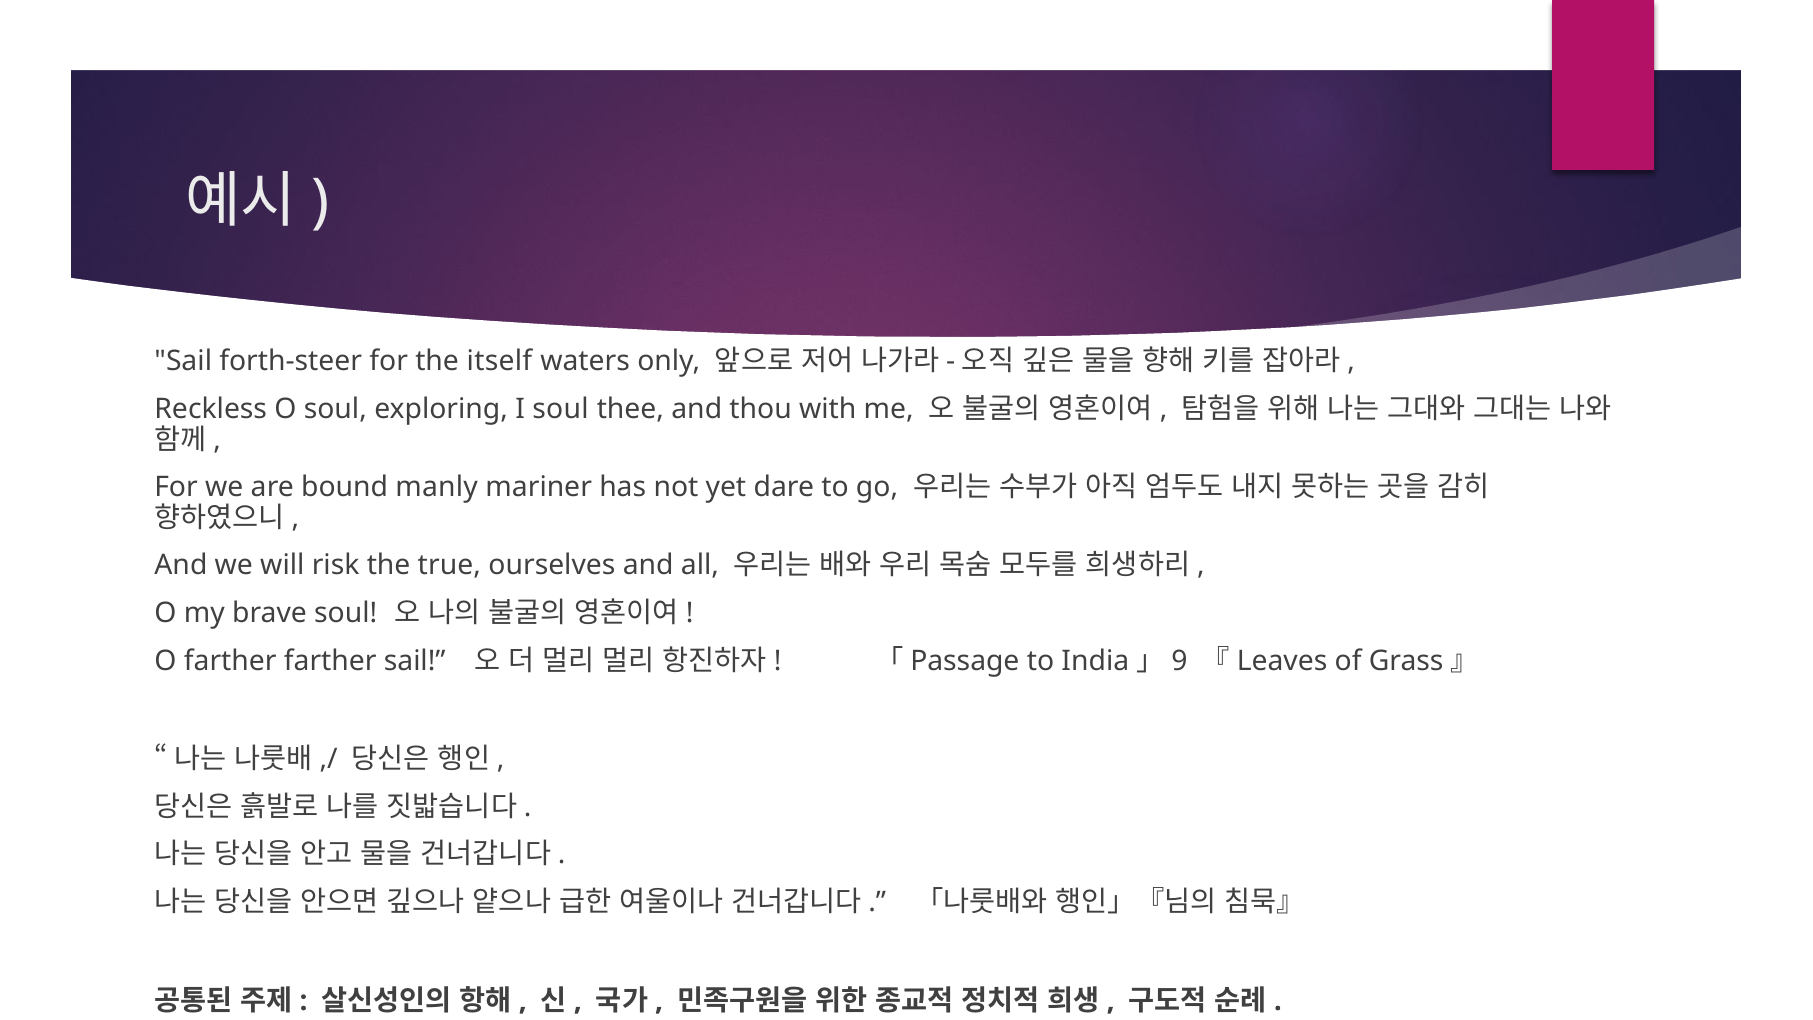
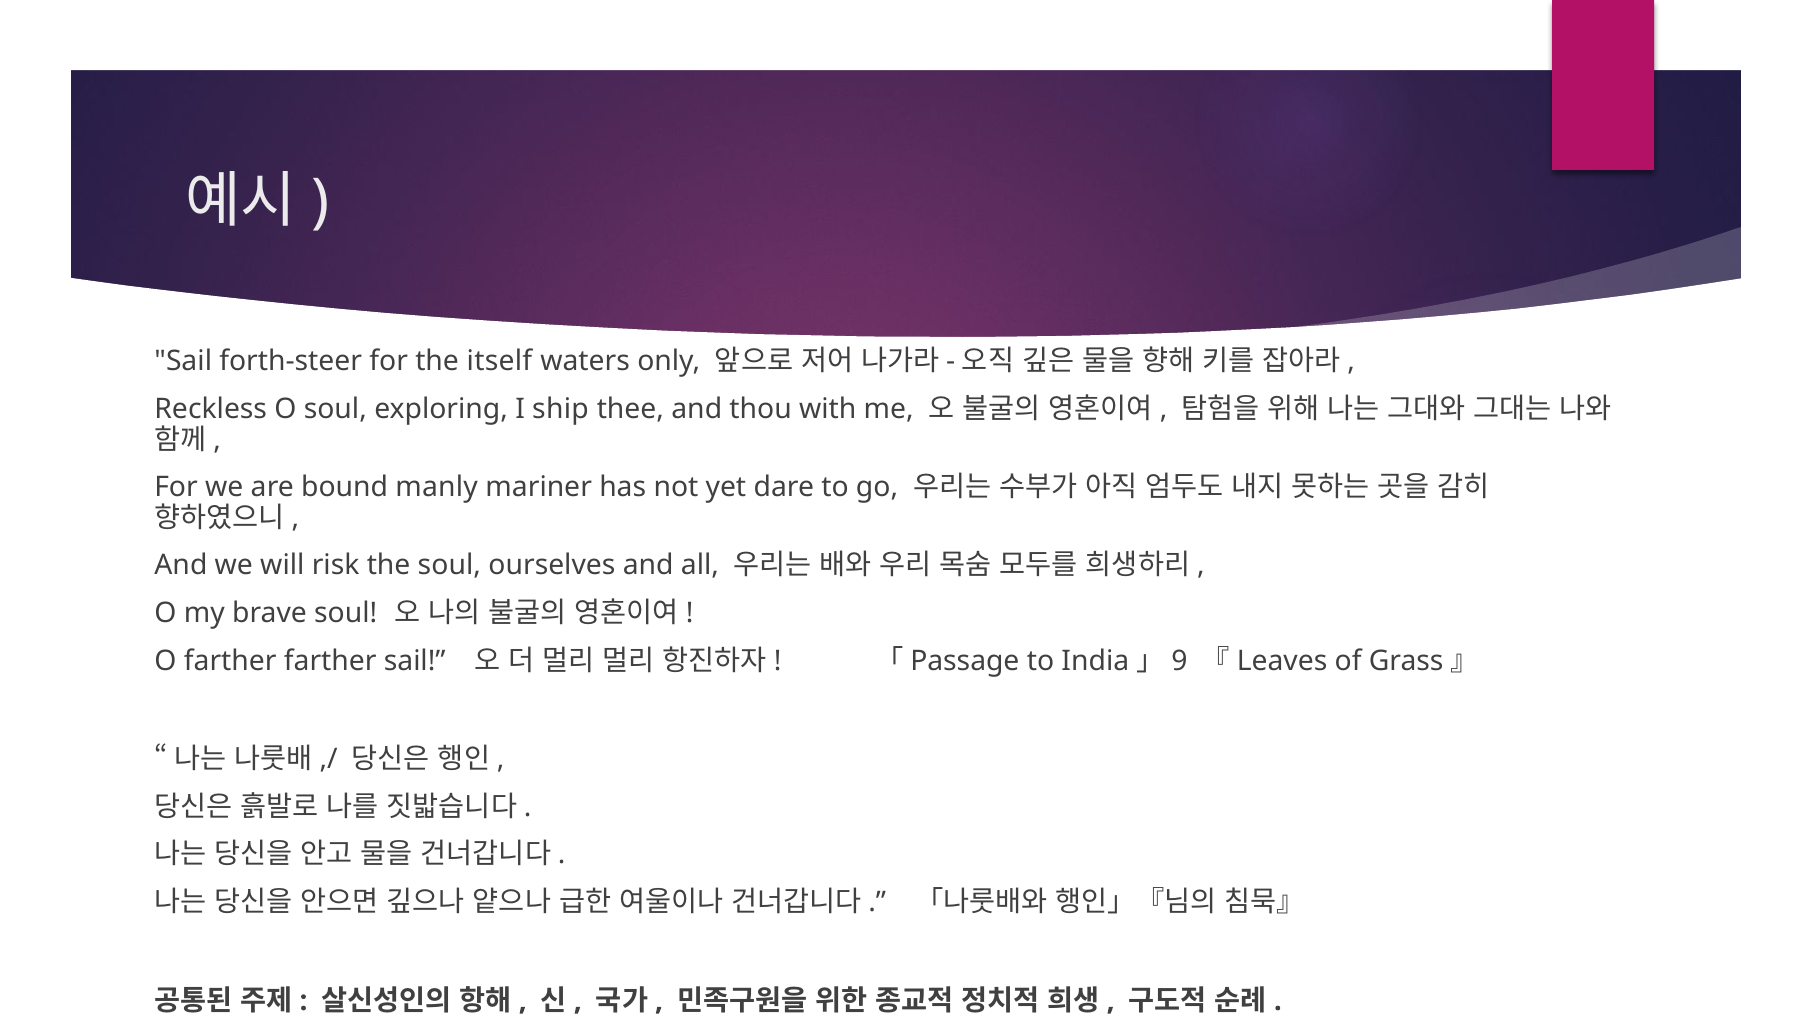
I soul: soul -> ship
the true: true -> soul
